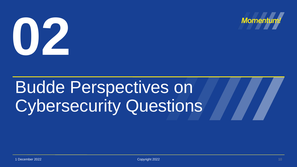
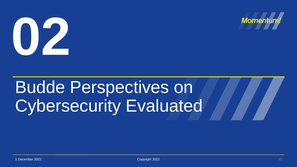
Questions: Questions -> Evaluated
